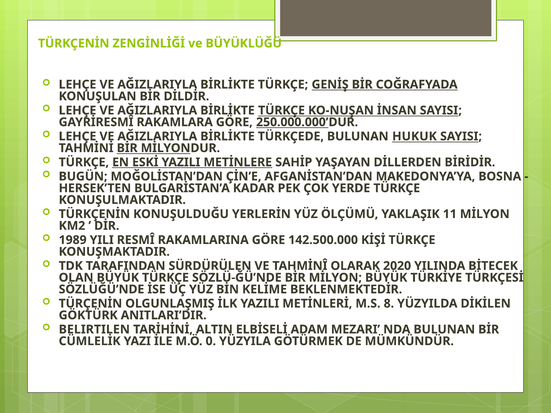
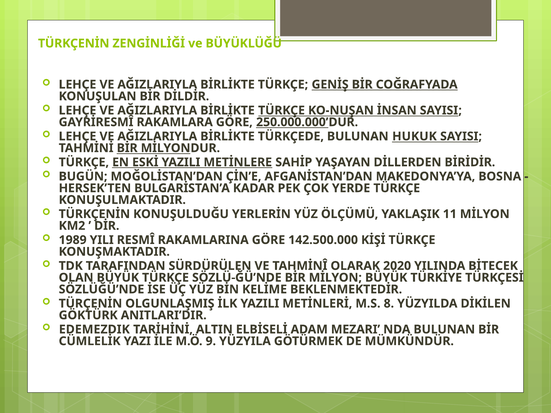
BELIRTILEN: BELIRTILEN -> EDEMEZDIK
0: 0 -> 9
